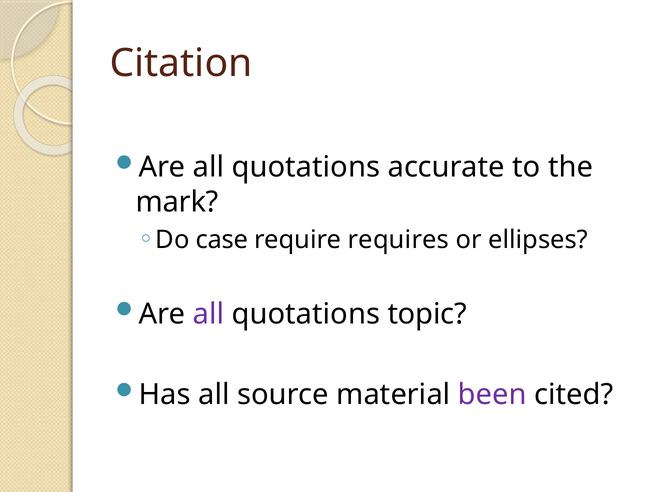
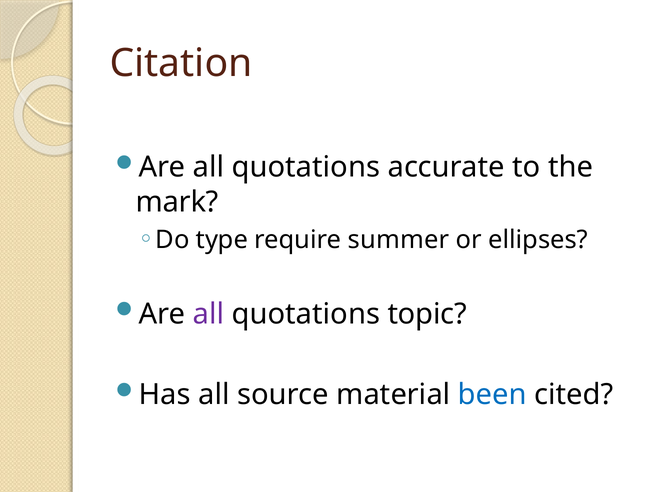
case: case -> type
requires: requires -> summer
been colour: purple -> blue
